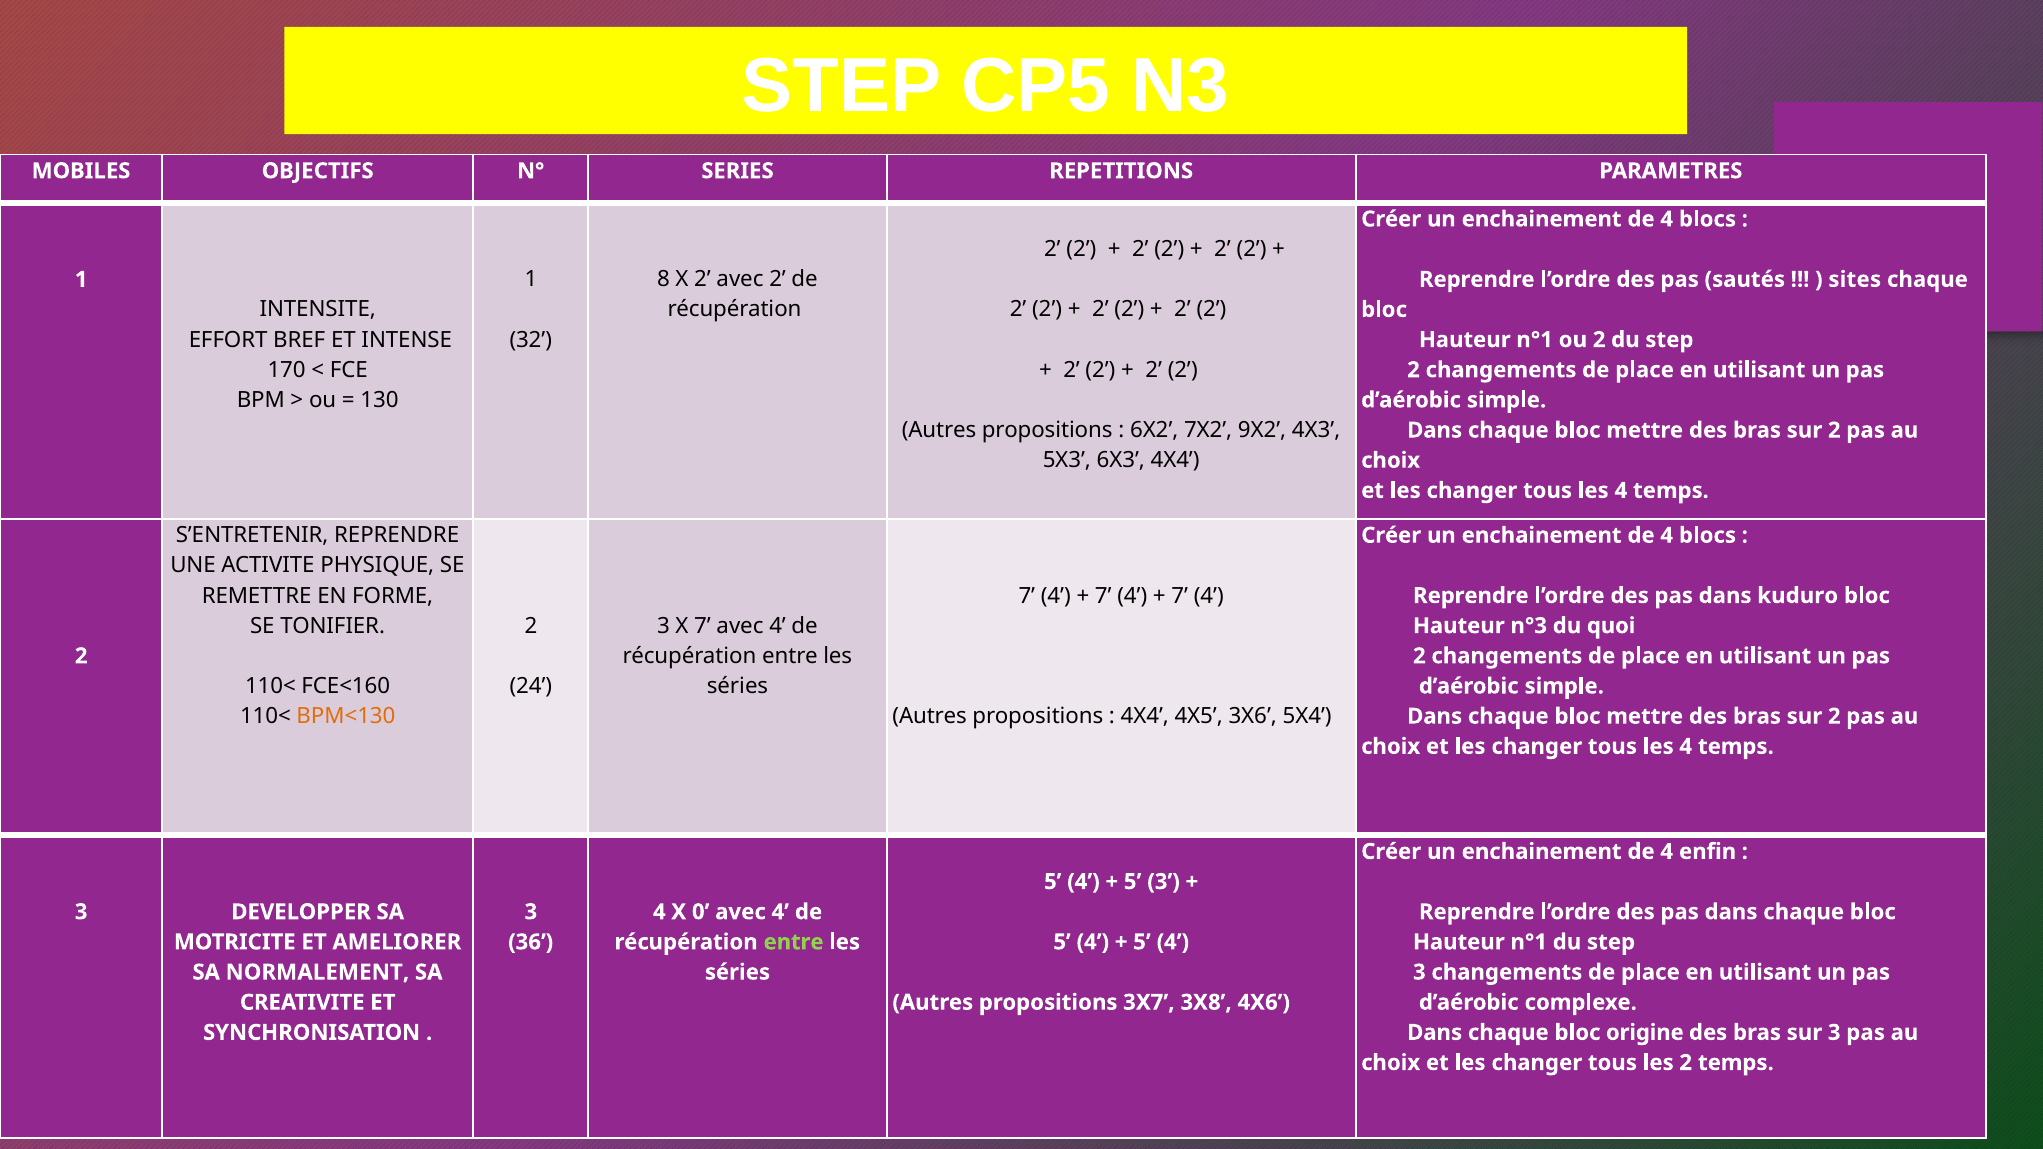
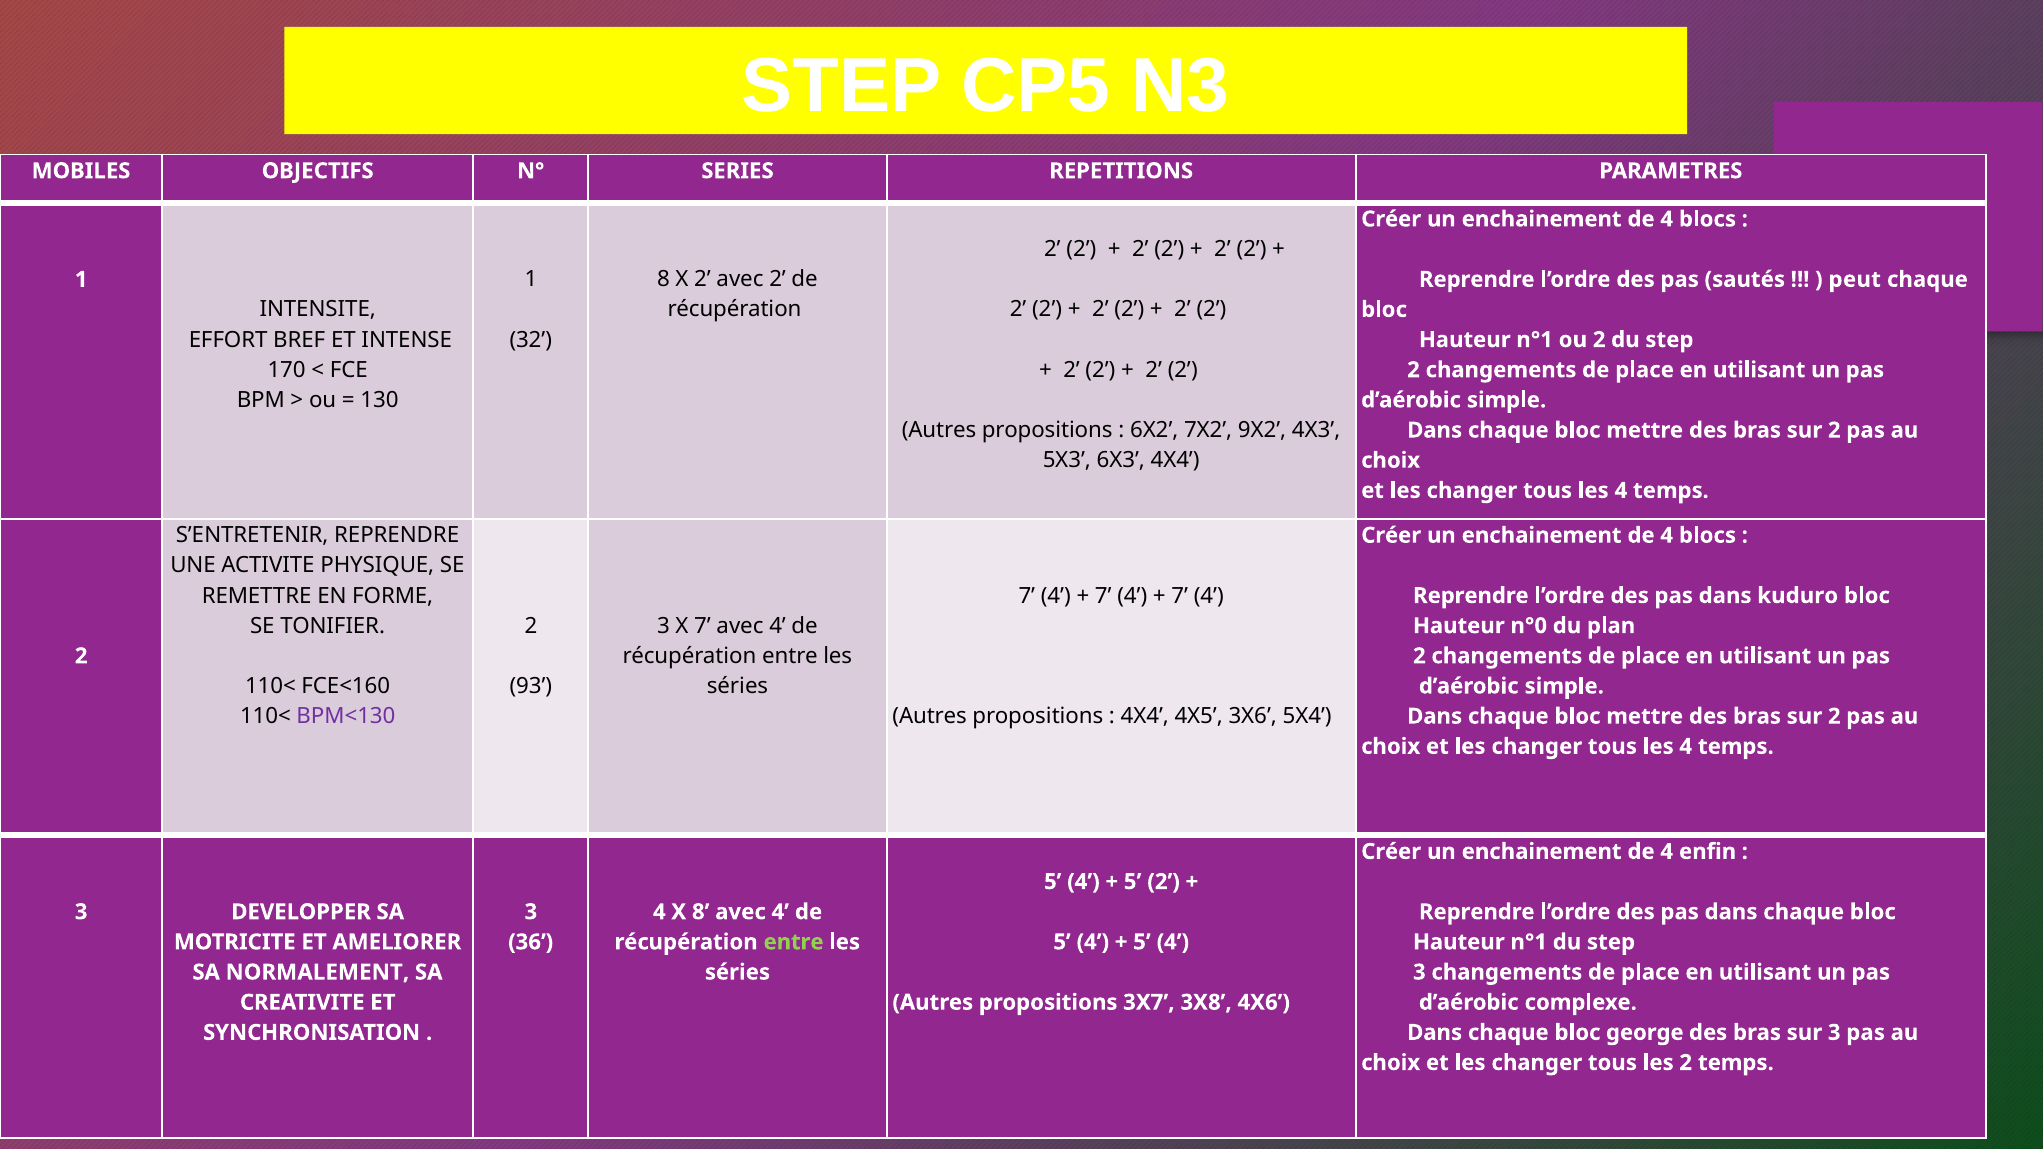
sites: sites -> peut
n°3: n°3 -> n°0
quoi: quoi -> plan
24: 24 -> 93
BPM<130 colour: orange -> purple
5 3: 3 -> 2
X 0: 0 -> 8
origine: origine -> george
